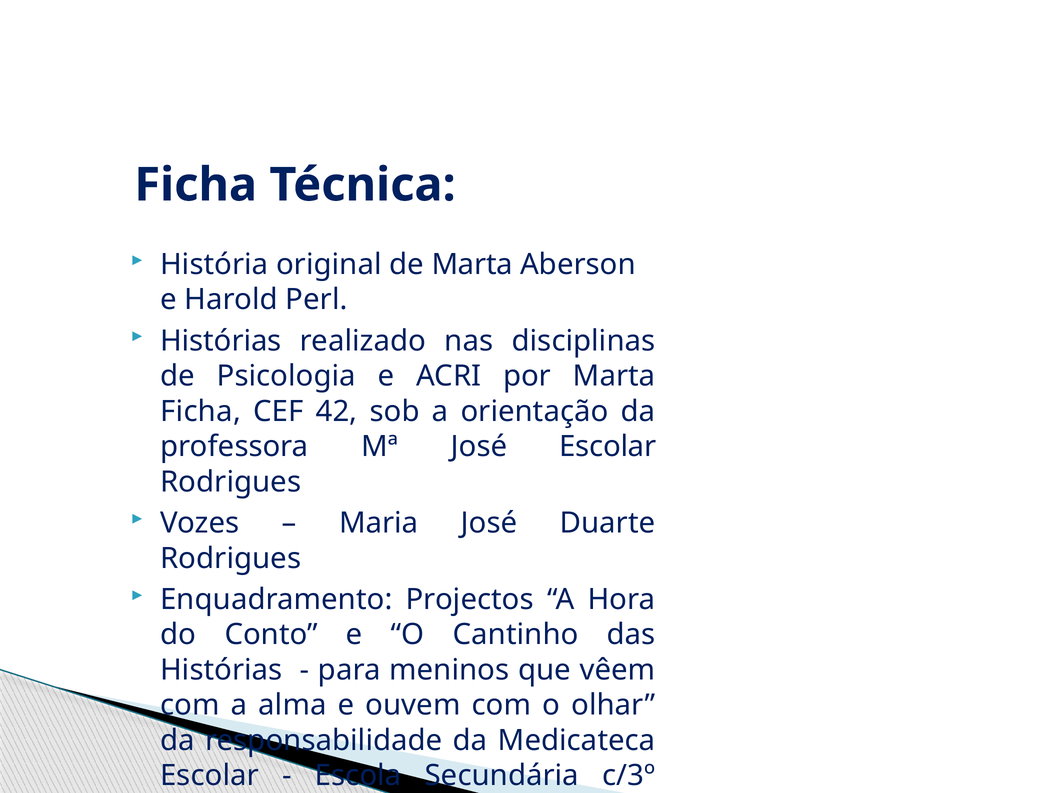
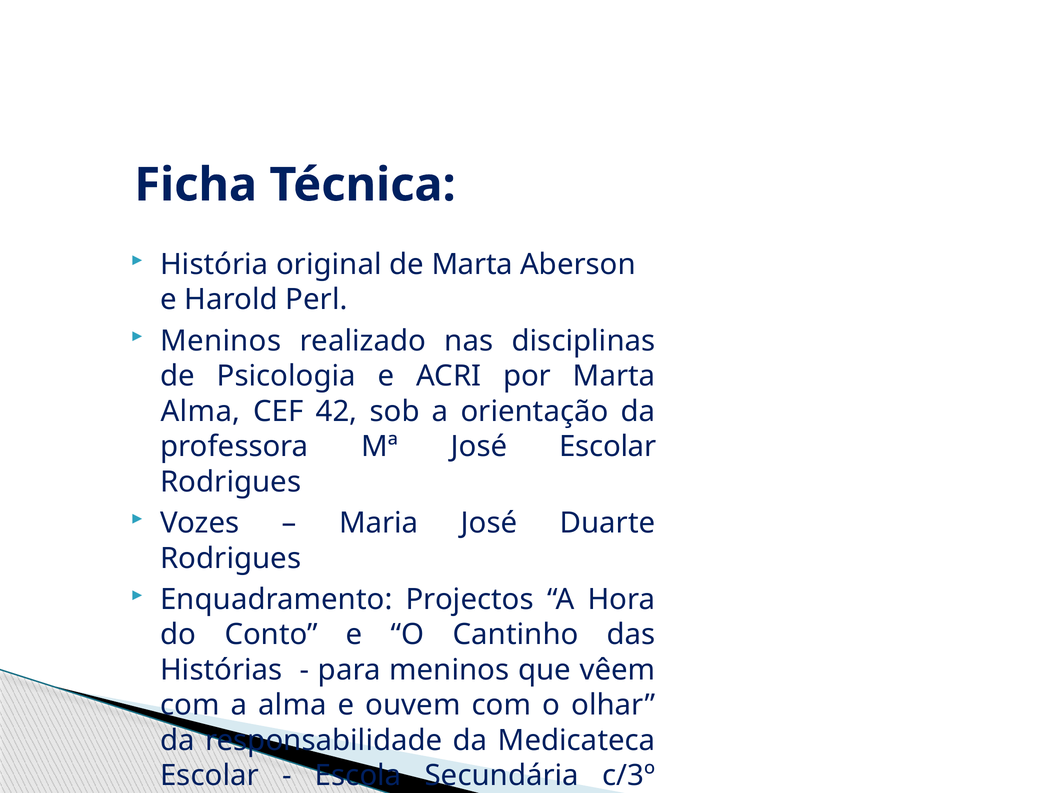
Histórias at (221, 341): Histórias -> Meninos
Ficha at (201, 412): Ficha -> Alma
